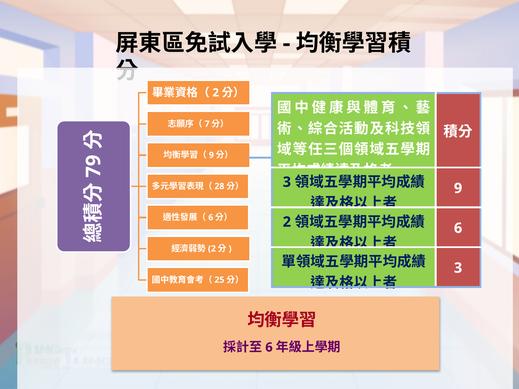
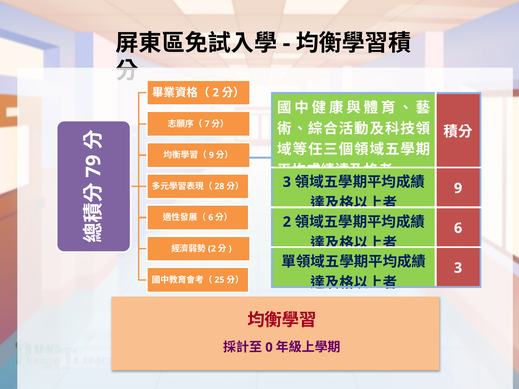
6 at (269, 348): 6 -> 0
